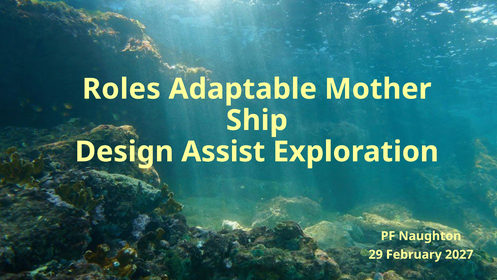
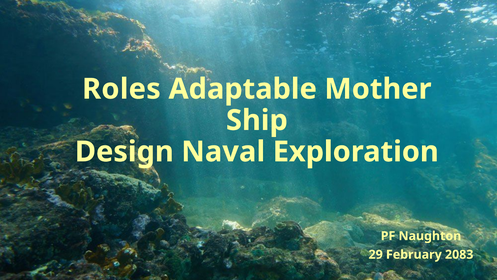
Assist: Assist -> Naval
2027: 2027 -> 2083
